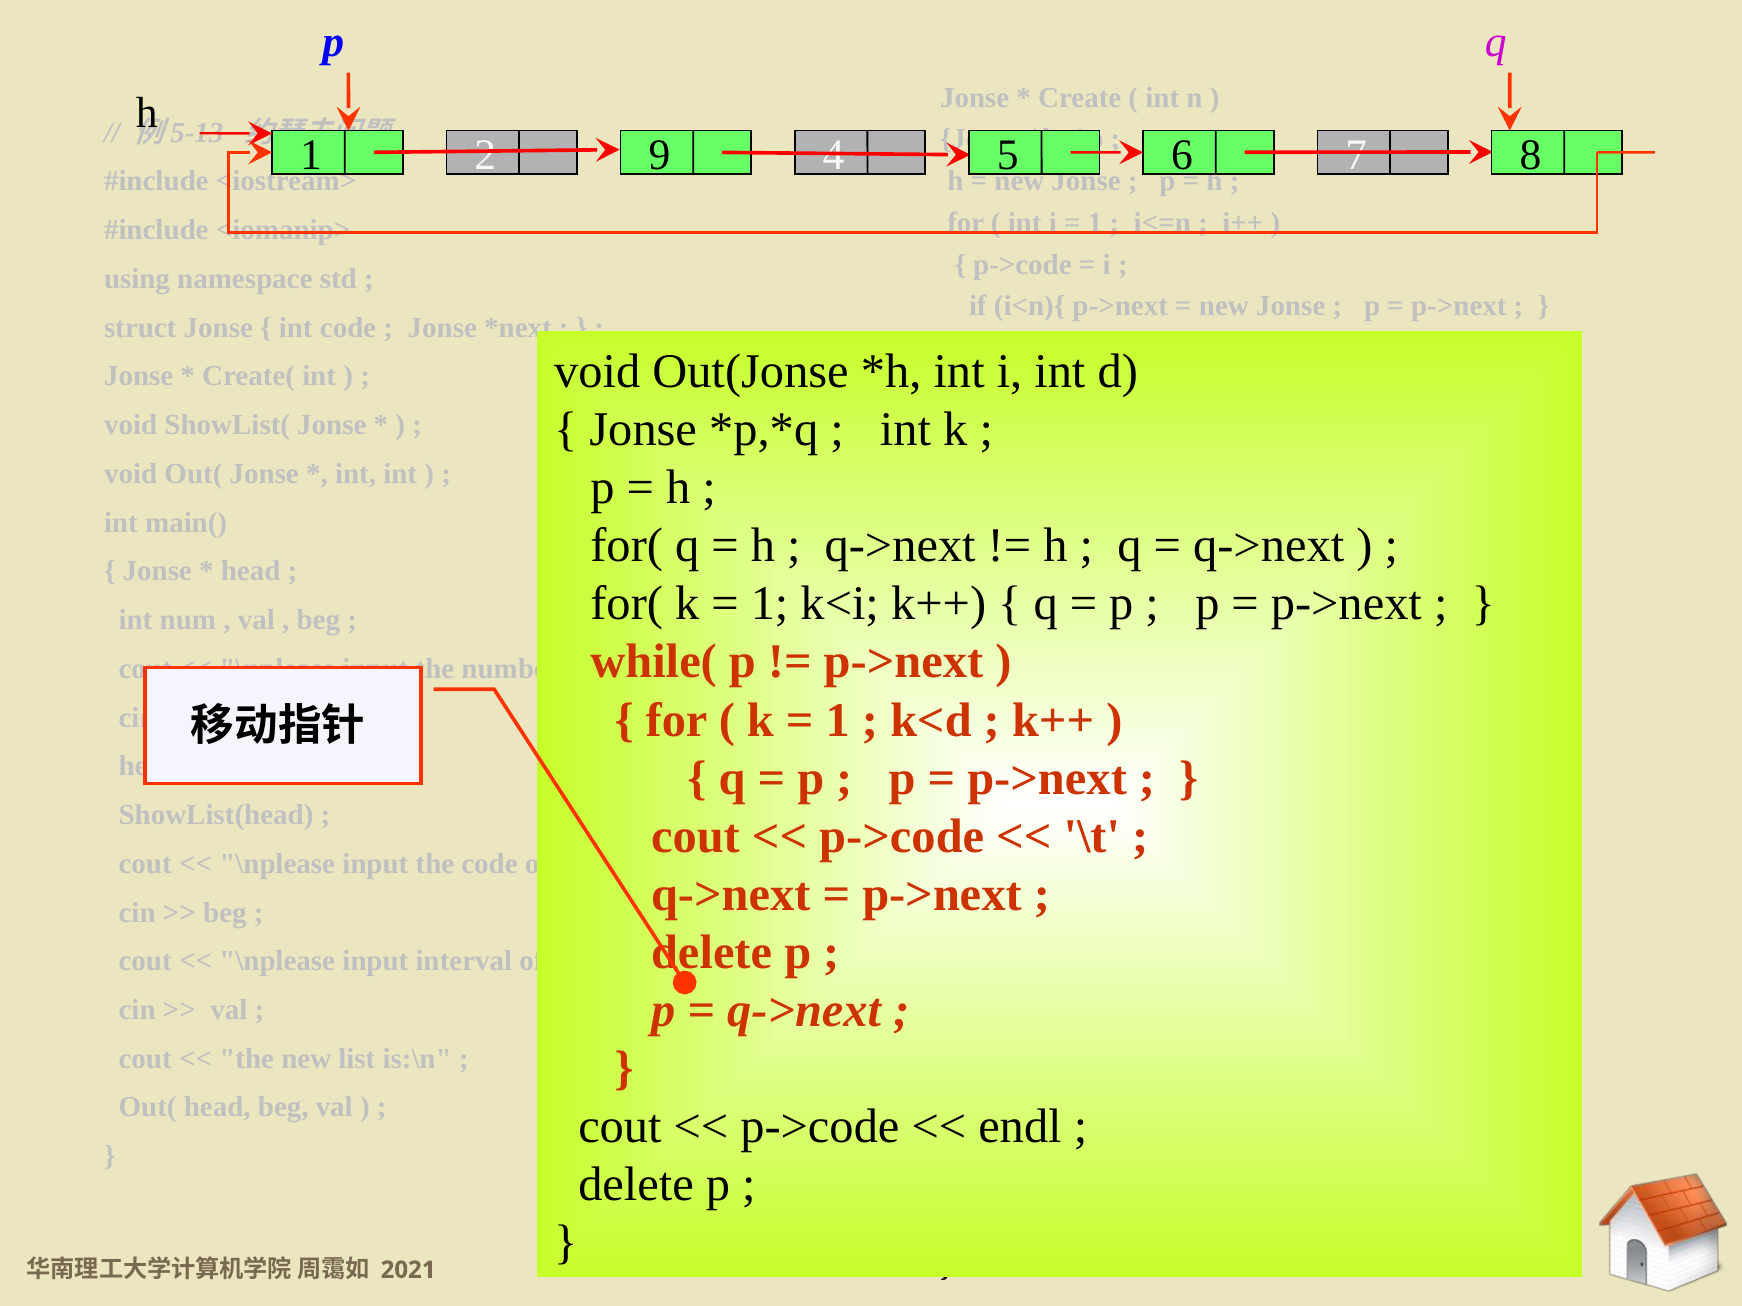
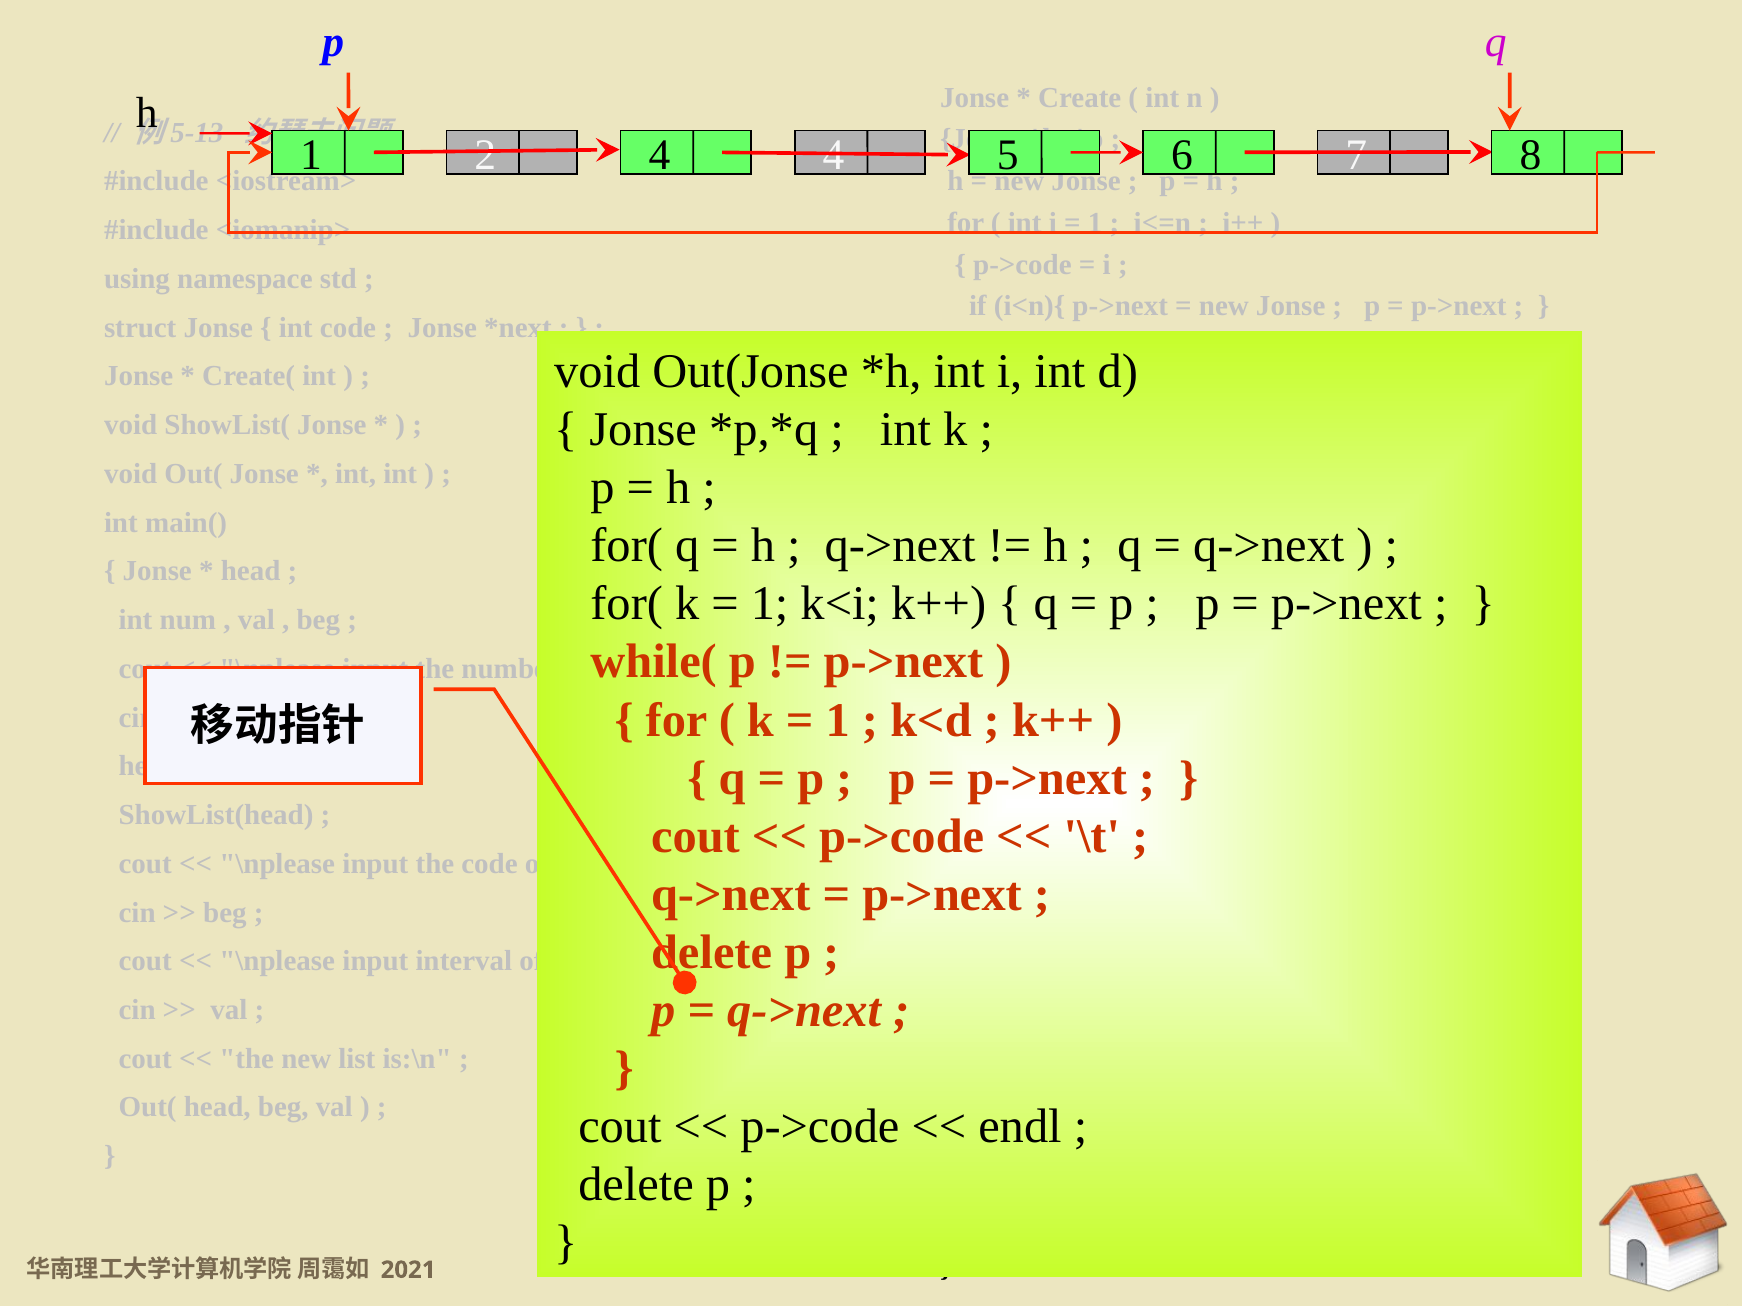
2 9: 9 -> 4
